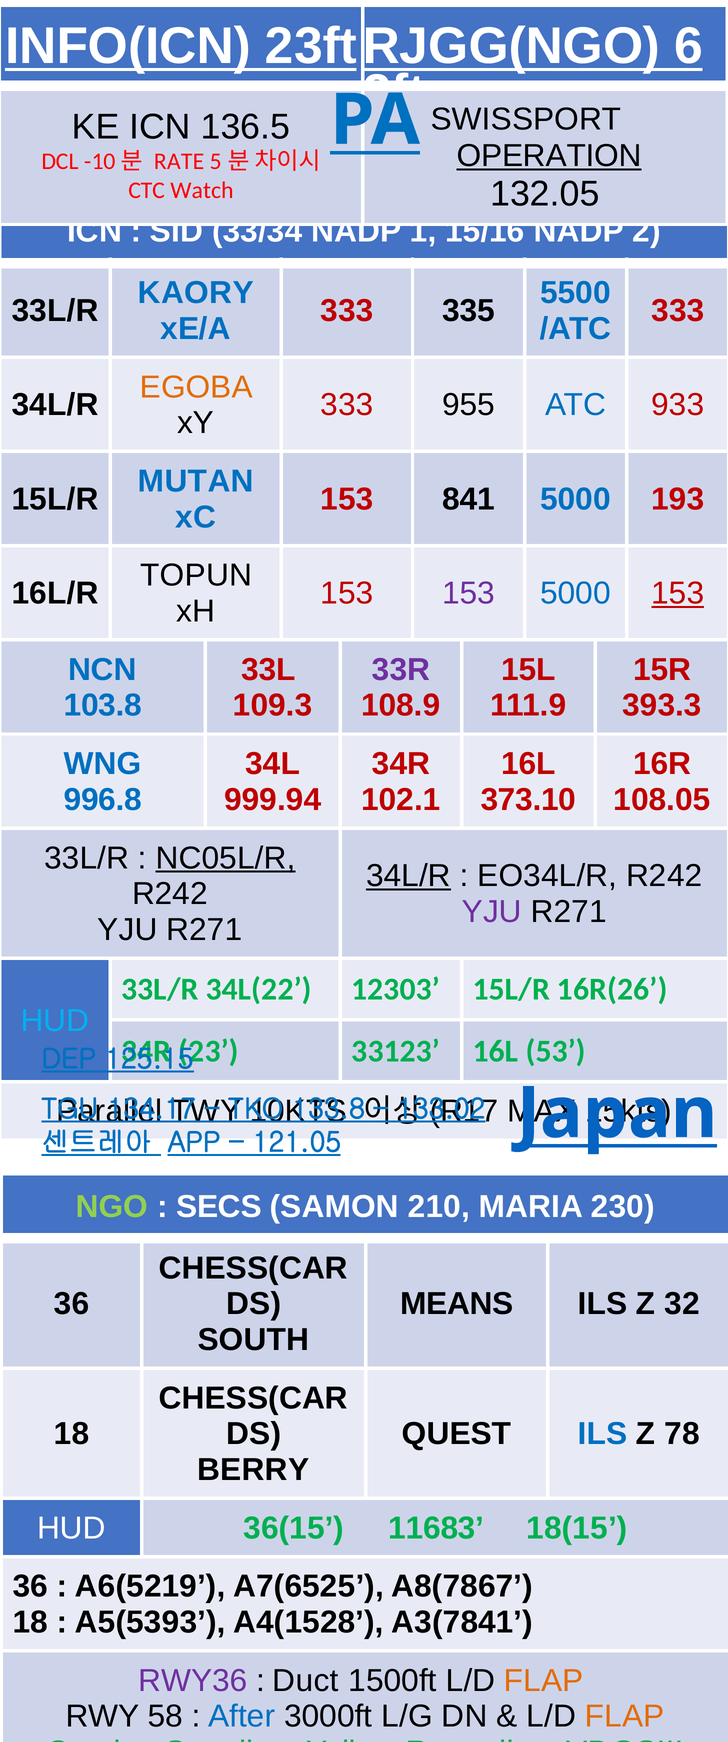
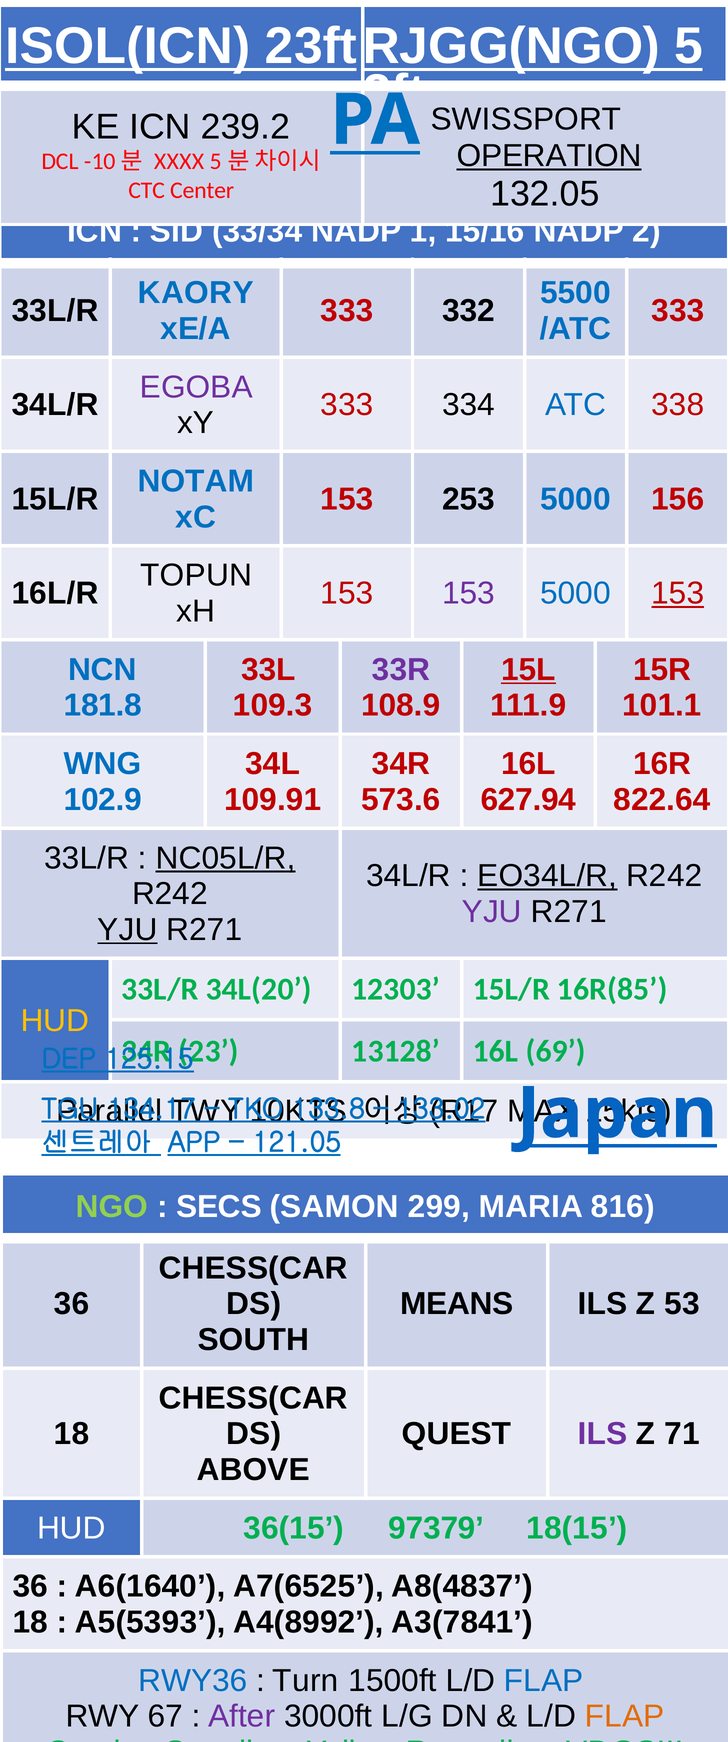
INFO(ICN: INFO(ICN -> ISOL(ICN
6 at (689, 46): 6 -> 5
136.5: 136.5 -> 239.2
RATE: RATE -> XXXX
Watch: Watch -> Center
335: 335 -> 332
EGOBA colour: orange -> purple
955: 955 -> 334
933: 933 -> 338
MUTAN: MUTAN -> NOTAM
841: 841 -> 253
193: 193 -> 156
15L underline: none -> present
103.8: 103.8 -> 181.8
393.3: 393.3 -> 101.1
996.8: 996.8 -> 102.9
999.94: 999.94 -> 109.91
102.1: 102.1 -> 573.6
373.10: 373.10 -> 627.94
108.05: 108.05 -> 822.64
34L/R at (408, 876) underline: present -> none
EO34L/R underline: none -> present
YJU at (127, 930) underline: none -> present
34L(22: 34L(22 -> 34L(20
16R(26: 16R(26 -> 16R(85
HUD at (55, 1020) colour: light blue -> yellow
33123: 33123 -> 13128
53: 53 -> 69
210: 210 -> 299
230: 230 -> 816
32: 32 -> 53
ILS at (603, 1434) colour: blue -> purple
78: 78 -> 71
BERRY: BERRY -> ABOVE
11683: 11683 -> 97379
A6(5219: A6(5219 -> A6(1640
A8(7867: A8(7867 -> A8(4837
A4(1528: A4(1528 -> A4(8992
RWY36 colour: purple -> blue
Duct: Duct -> Turn
FLAP at (544, 1681) colour: orange -> blue
58: 58 -> 67
After colour: blue -> purple
